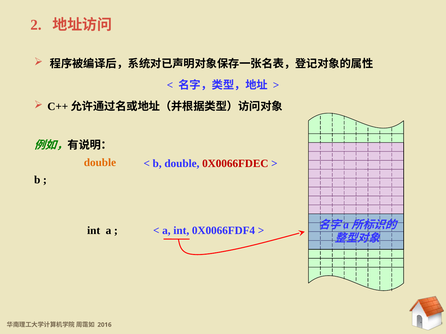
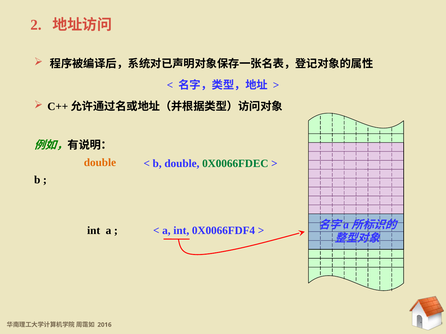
0X0066FDEC colour: red -> green
